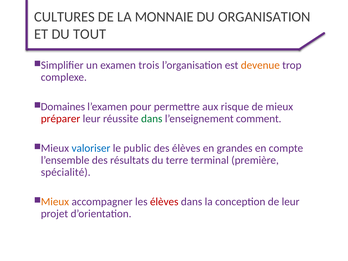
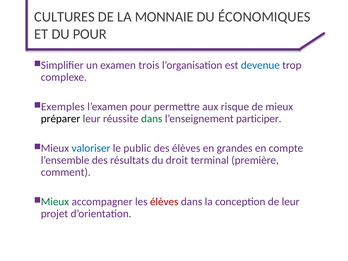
ORGANISATION: ORGANISATION -> ÉCONOMIQUES
DU TOUT: TOUT -> POUR
devenue colour: orange -> blue
Domaines: Domaines -> Exemples
préparer colour: red -> black
comment: comment -> participer
terre: terre -> droit
spécialité: spécialité -> comment
Mieux at (55, 202) colour: orange -> green
